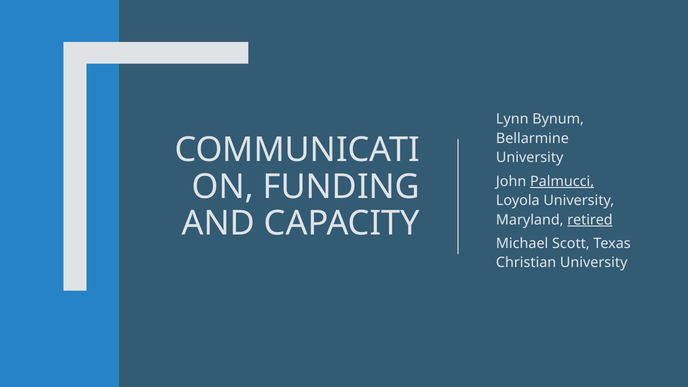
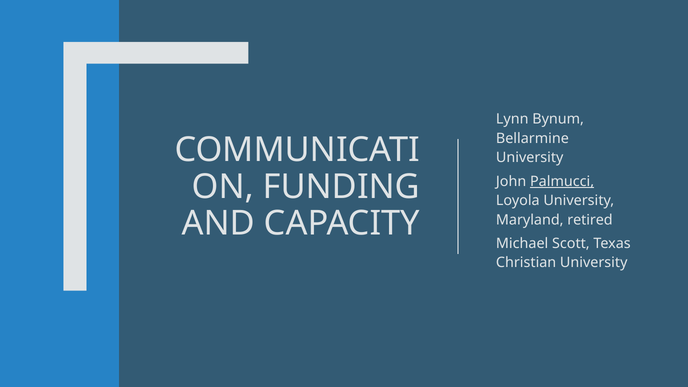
retired underline: present -> none
